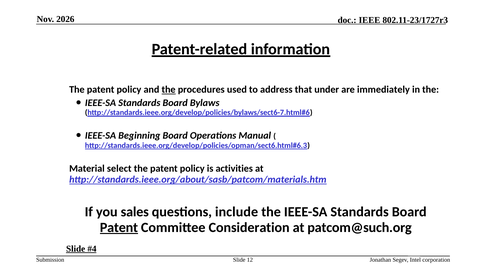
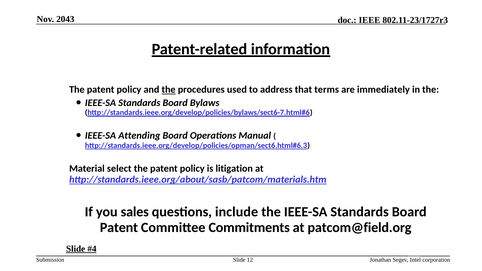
2026: 2026 -> 2043
under: under -> terms
Beginning: Beginning -> Attending
activities: activities -> litigation
Patent at (119, 228) underline: present -> none
Consideration: Consideration -> Commitments
patcom@such.org: patcom@such.org -> patcom@field.org
